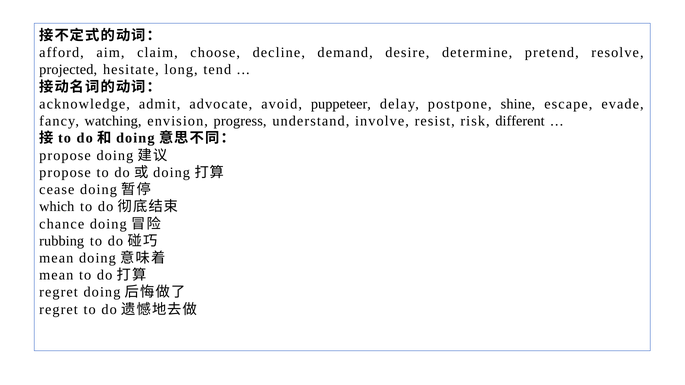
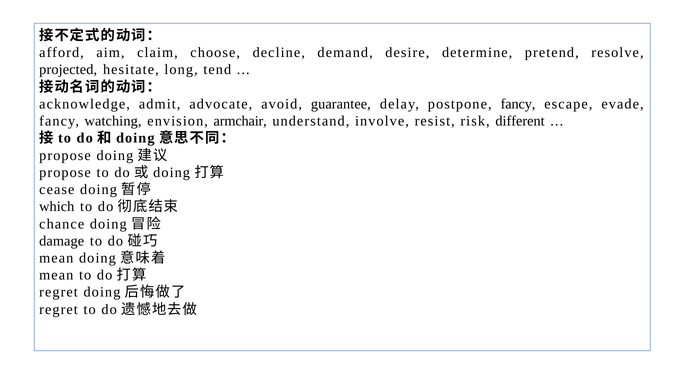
puppeteer: puppeteer -> guarantee
postpone shine: shine -> fancy
progress: progress -> armchair
rubbing: rubbing -> damage
